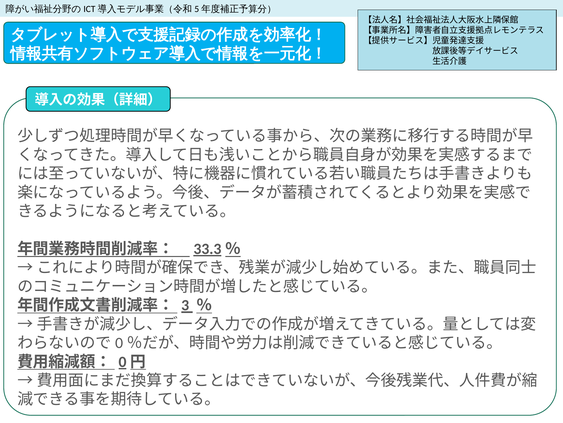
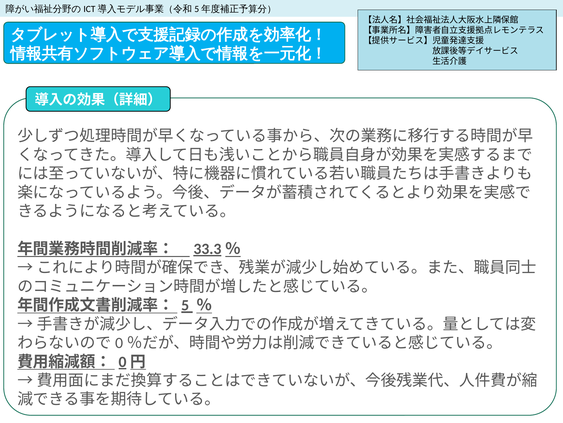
3: 3 -> 5
